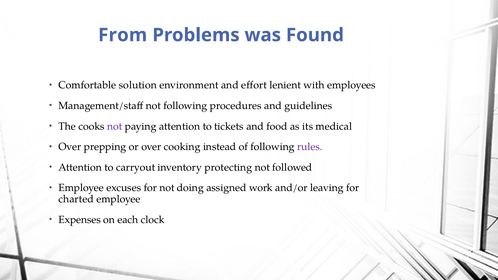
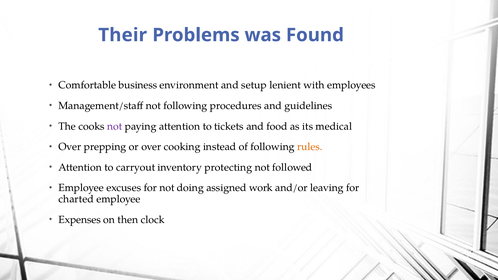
From: From -> Their
solution: solution -> business
effort: effort -> setup
rules colour: purple -> orange
each: each -> then
